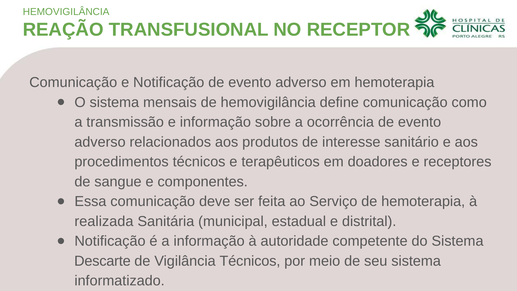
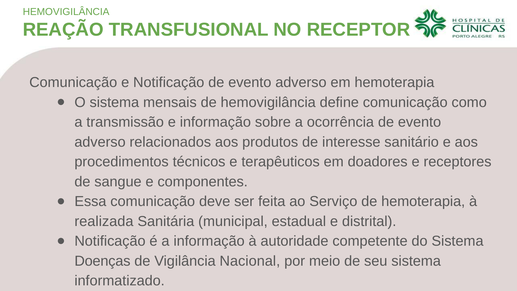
Descarte: Descarte -> Doenças
Vigilância Técnicos: Técnicos -> Nacional
